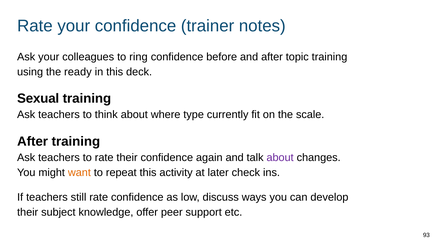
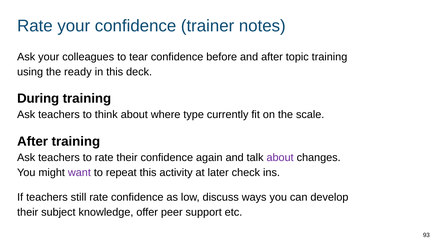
ring: ring -> tear
Sexual: Sexual -> During
want colour: orange -> purple
